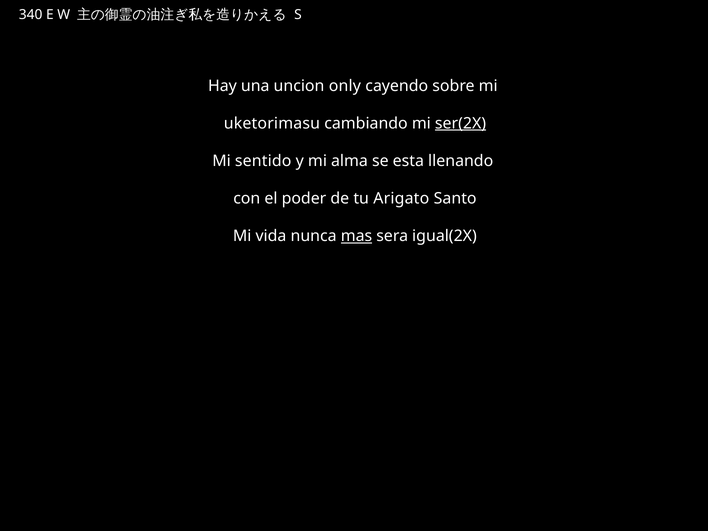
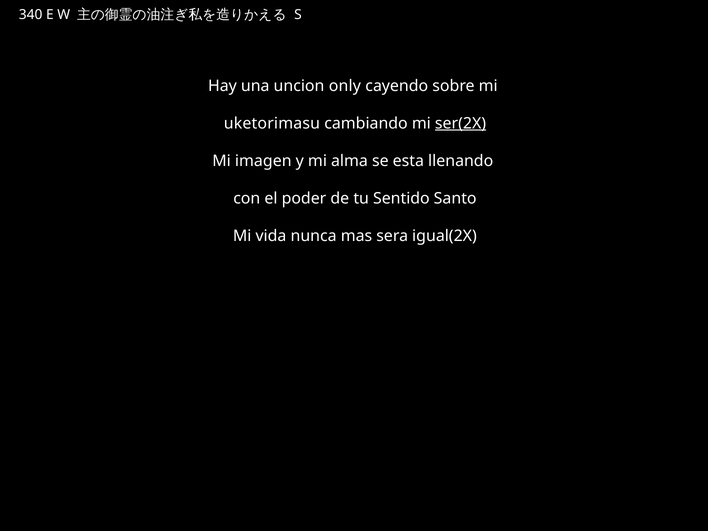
sentido: sentido -> imagen
Arigato: Arigato -> Sentido
mas underline: present -> none
